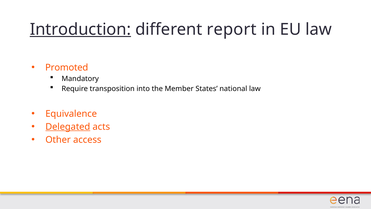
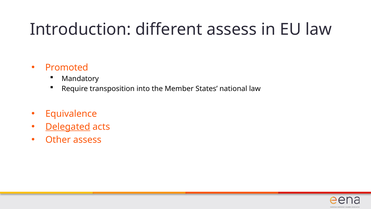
Introduction underline: present -> none
different report: report -> assess
Other access: access -> assess
